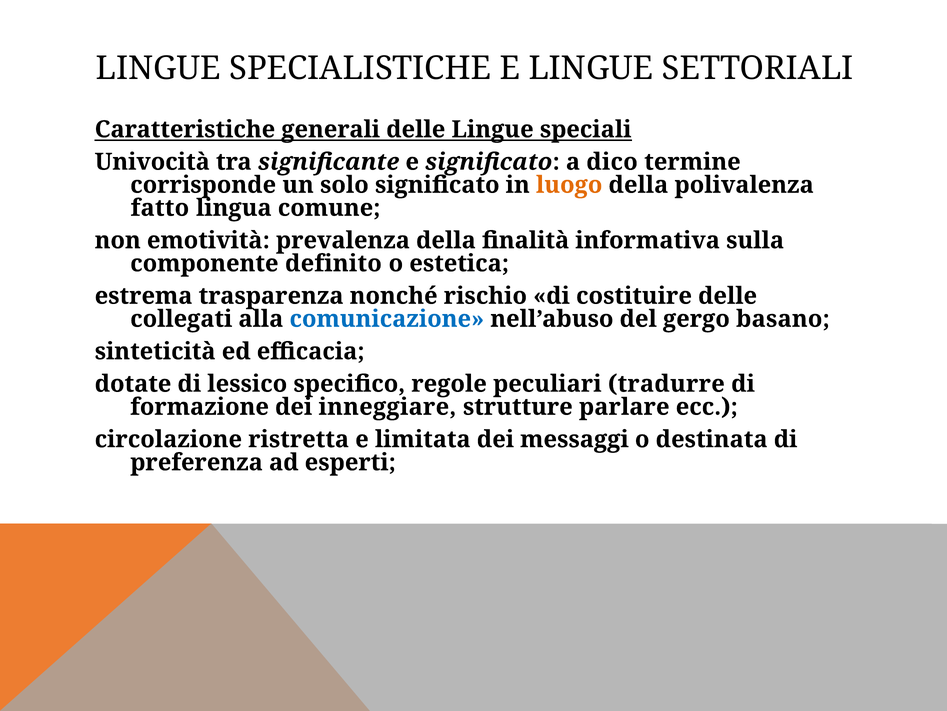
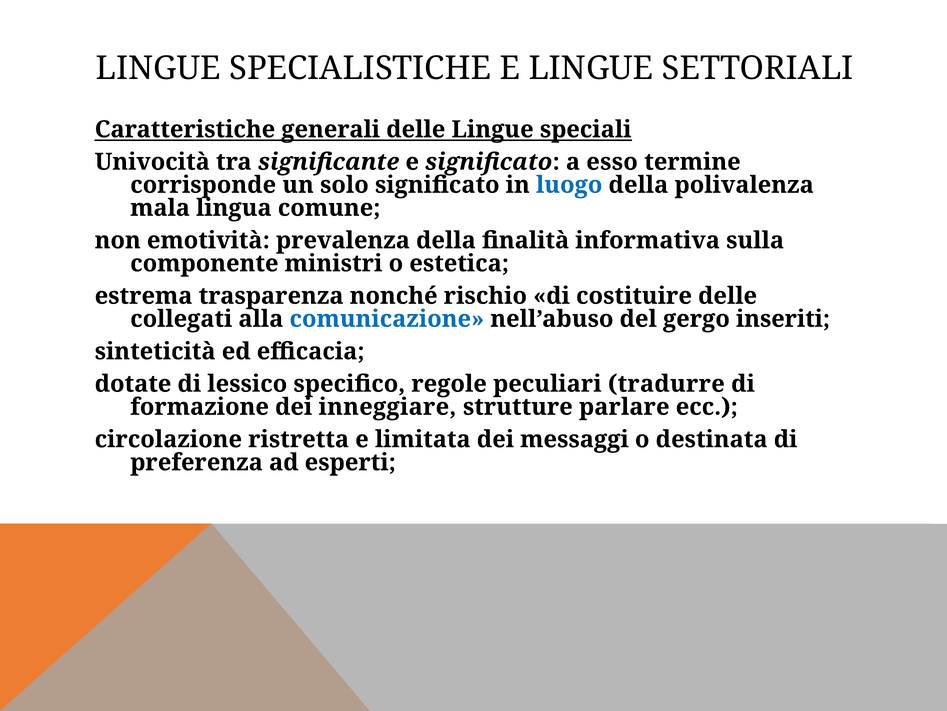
dico: dico -> esso
luogo colour: orange -> blue
fatto: fatto -> mala
definito: definito -> ministri
basano: basano -> inseriti
